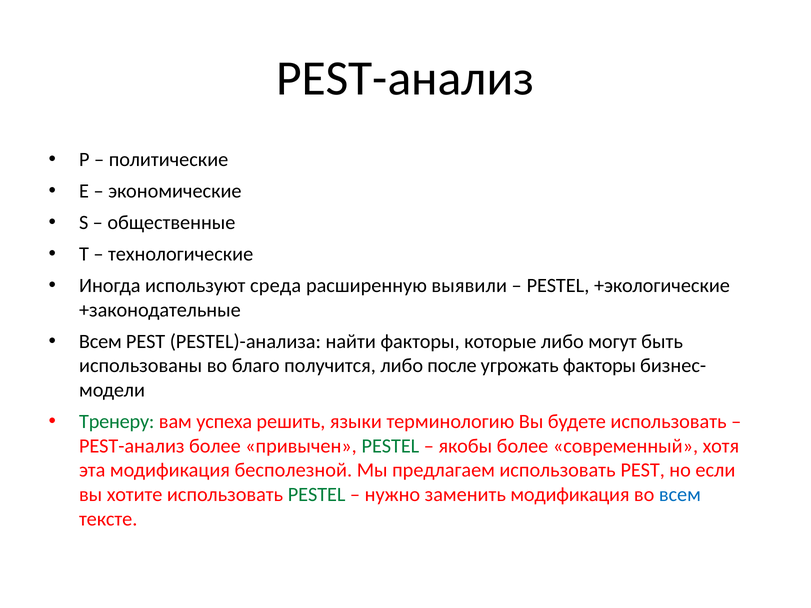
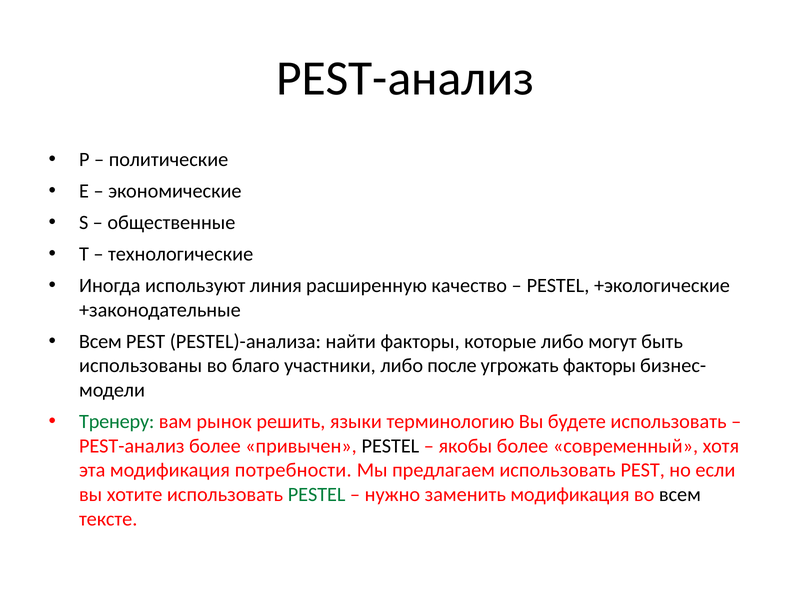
среда: среда -> линия
выявили: выявили -> качество
получится: получится -> участники
успеха: успеха -> рынок
PESTEL at (390, 446) colour: green -> black
бесполезной: бесполезной -> потребности
всем at (680, 495) colour: blue -> black
